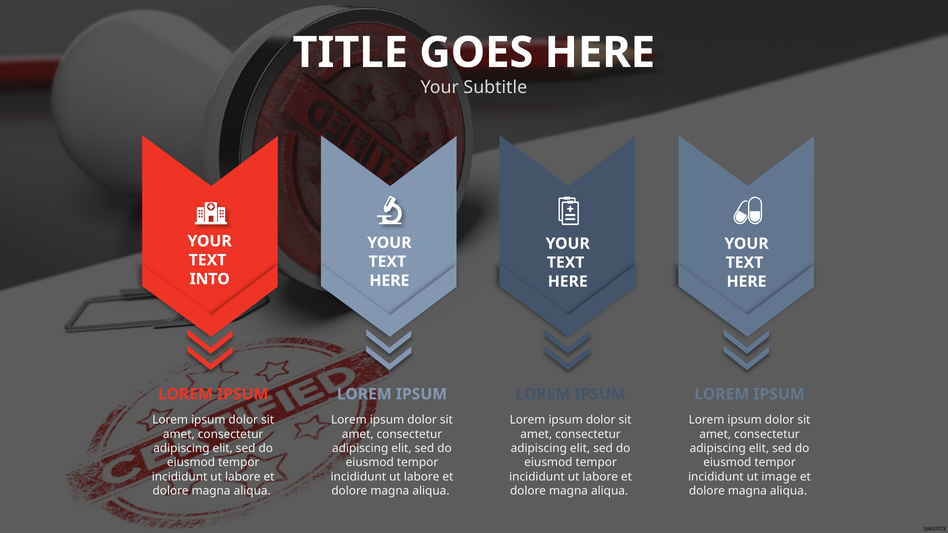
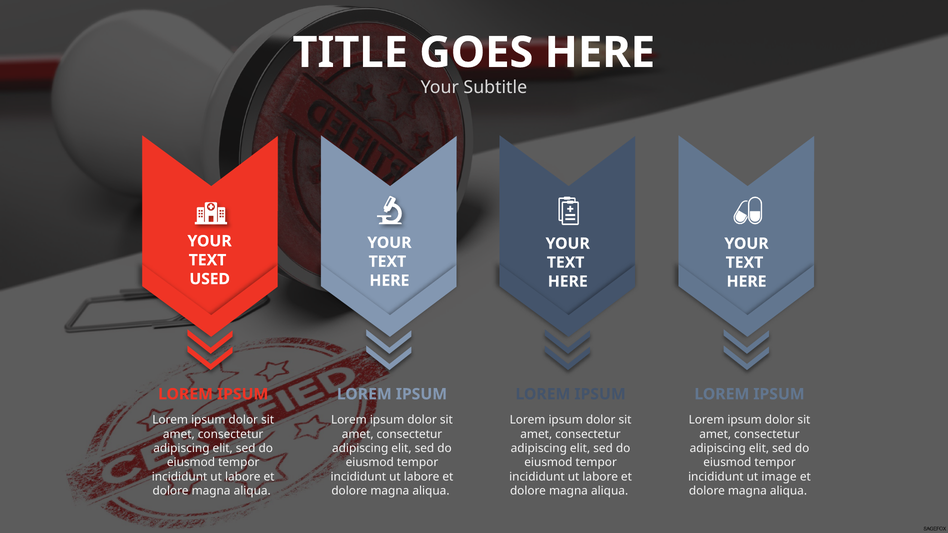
INTO: INTO -> USED
